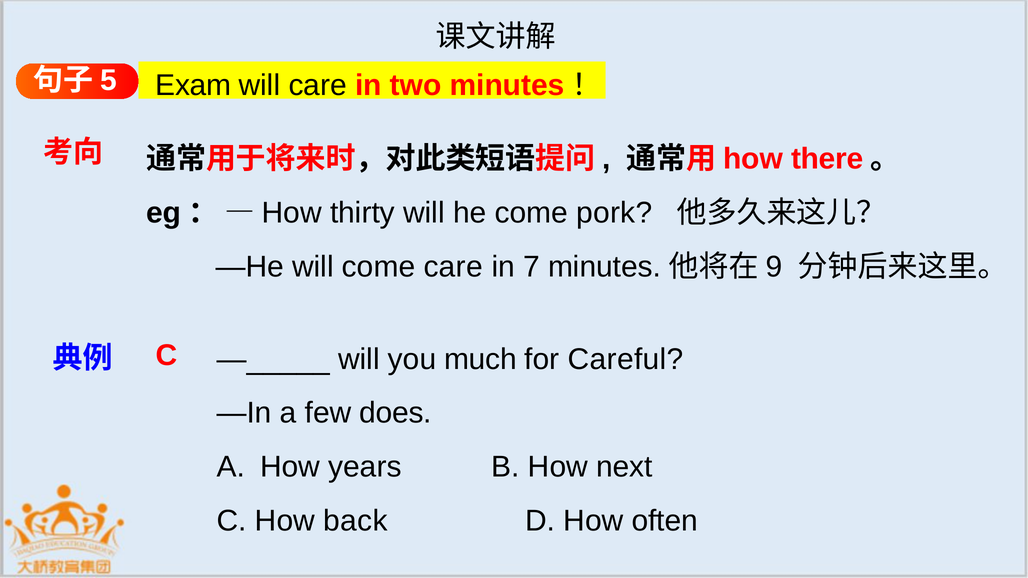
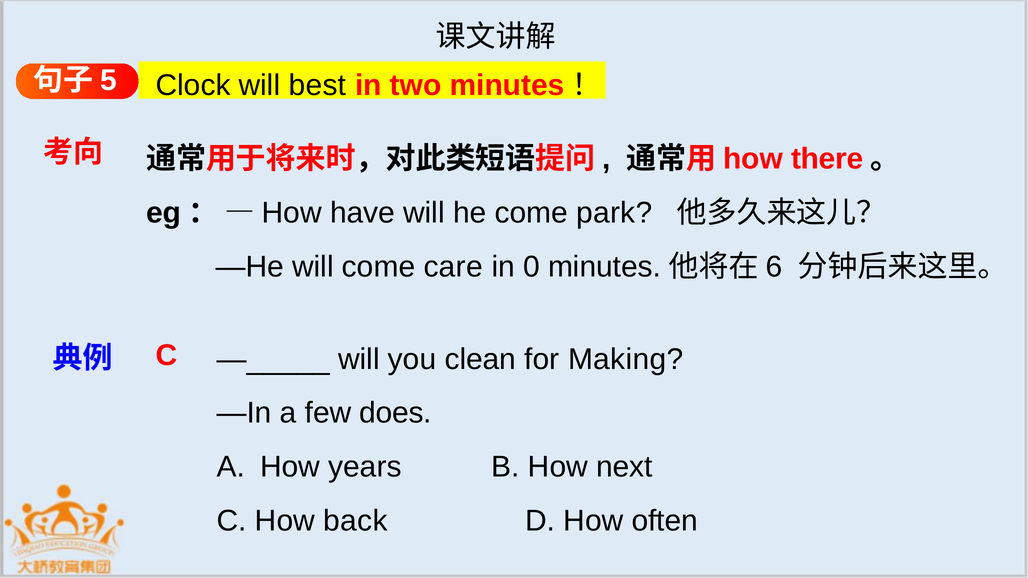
Exam: Exam -> Clock
will care: care -> best
thirty: thirty -> have
pork: pork -> park
7: 7 -> 0
9: 9 -> 6
much: much -> clean
Careful: Careful -> Making
